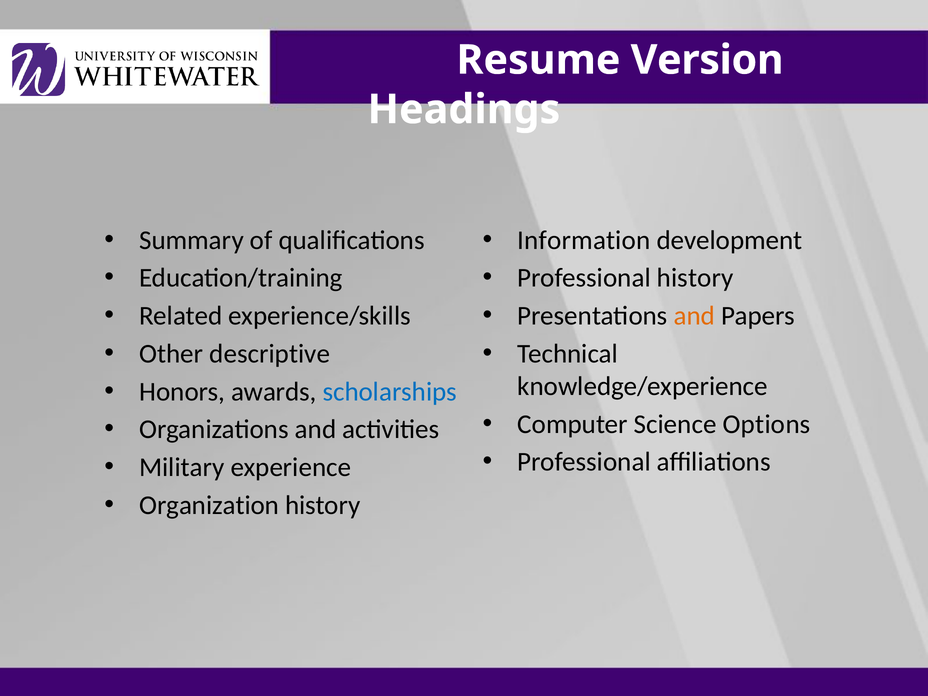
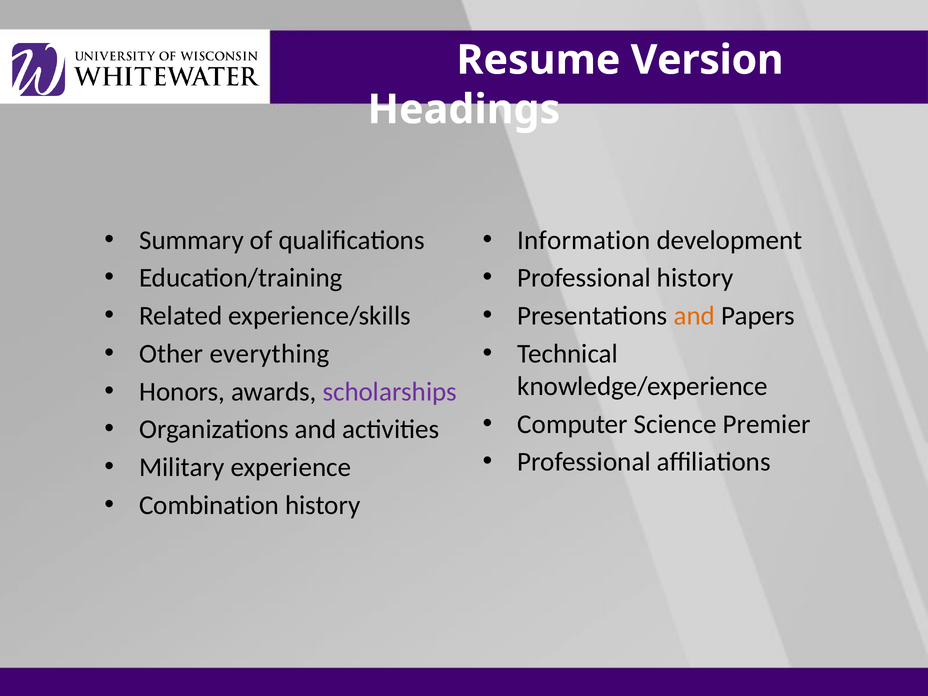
descriptive: descriptive -> everything
scholarships colour: blue -> purple
Options: Options -> Premier
Organization: Organization -> Combination
